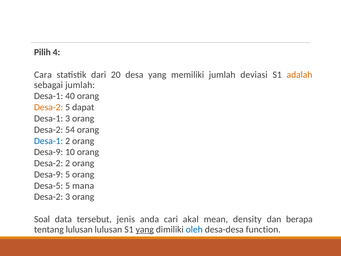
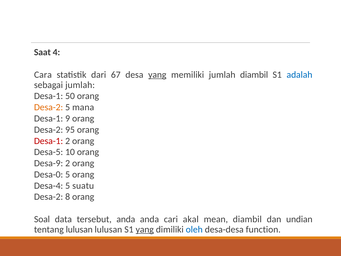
Pilih: Pilih -> Saat
20: 20 -> 67
yang at (157, 75) underline: none -> present
jumlah deviasi: deviasi -> diambil
adalah colour: orange -> blue
40: 40 -> 50
dapat: dapat -> mana
Desa-1 3: 3 -> 9
54: 54 -> 95
Desa-1 at (49, 141) colour: blue -> red
Desa-9 at (49, 152): Desa-9 -> Desa-5
Desa-2 at (49, 163): Desa-2 -> Desa-9
Desa-9 at (49, 174): Desa-9 -> Desa-0
Desa-5: Desa-5 -> Desa-4
mana: mana -> suatu
Desa-2 3: 3 -> 8
tersebut jenis: jenis -> anda
mean density: density -> diambil
berapa: berapa -> undian
